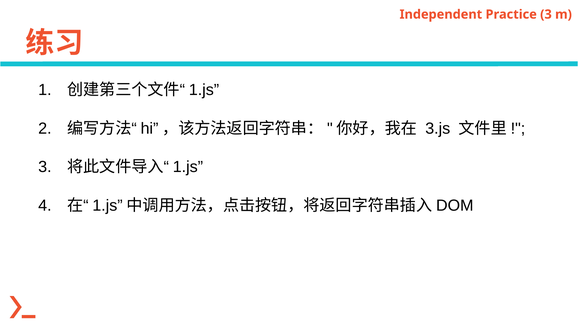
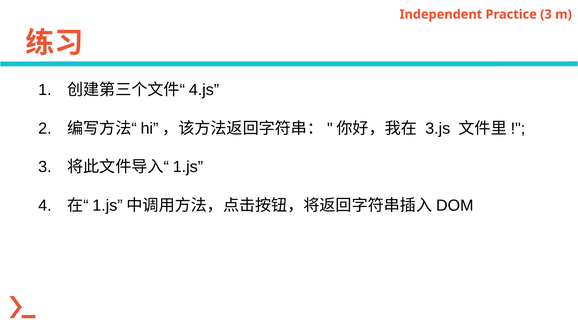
1.js at (204, 90): 1.js -> 4.js
